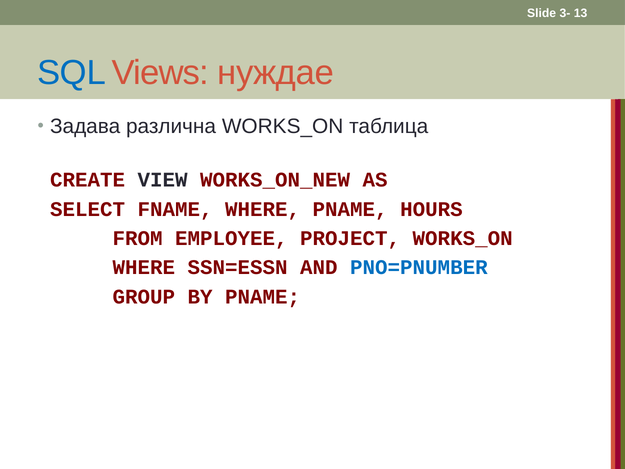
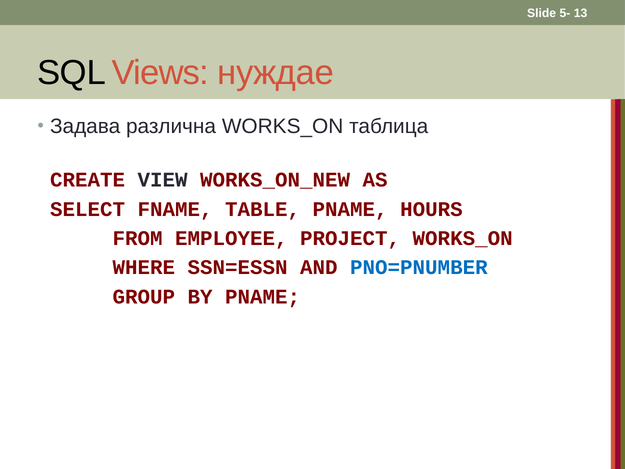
3-: 3- -> 5-
SQL colour: blue -> black
FNAME WHERE: WHERE -> TABLE
